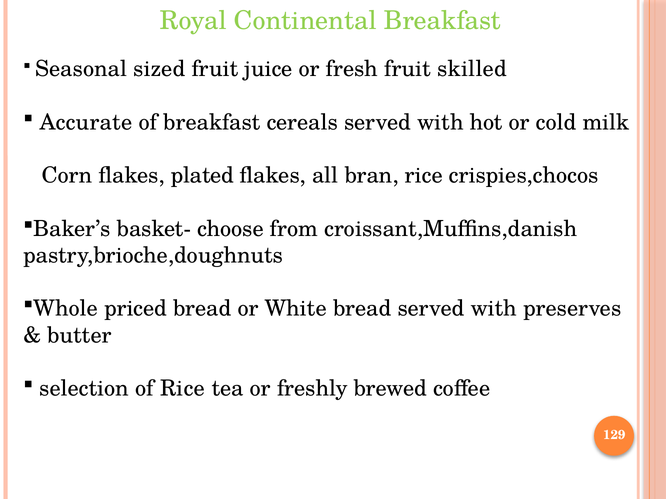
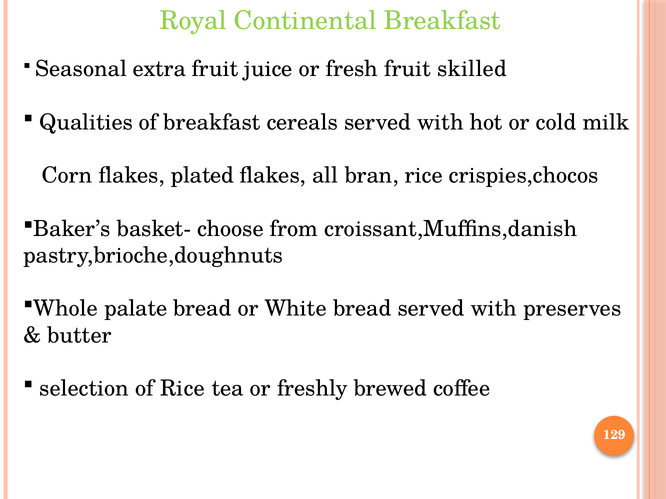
sized: sized -> extra
Accurate: Accurate -> Qualities
priced: priced -> palate
